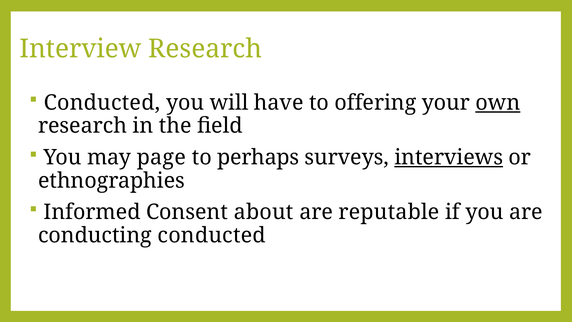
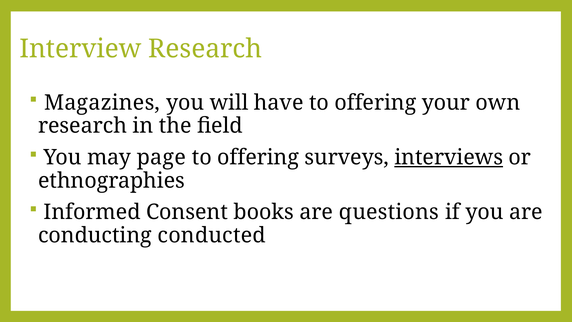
Conducted at (102, 103): Conducted -> Magazines
own underline: present -> none
perhaps at (258, 157): perhaps -> offering
about: about -> books
reputable: reputable -> questions
